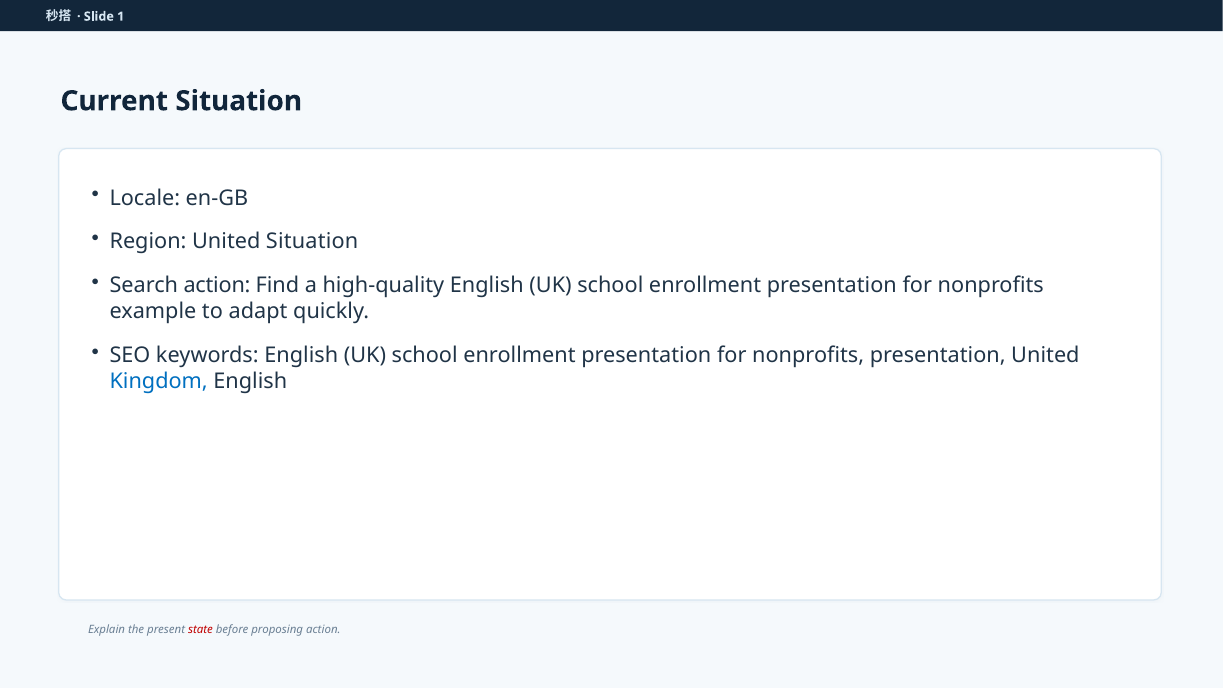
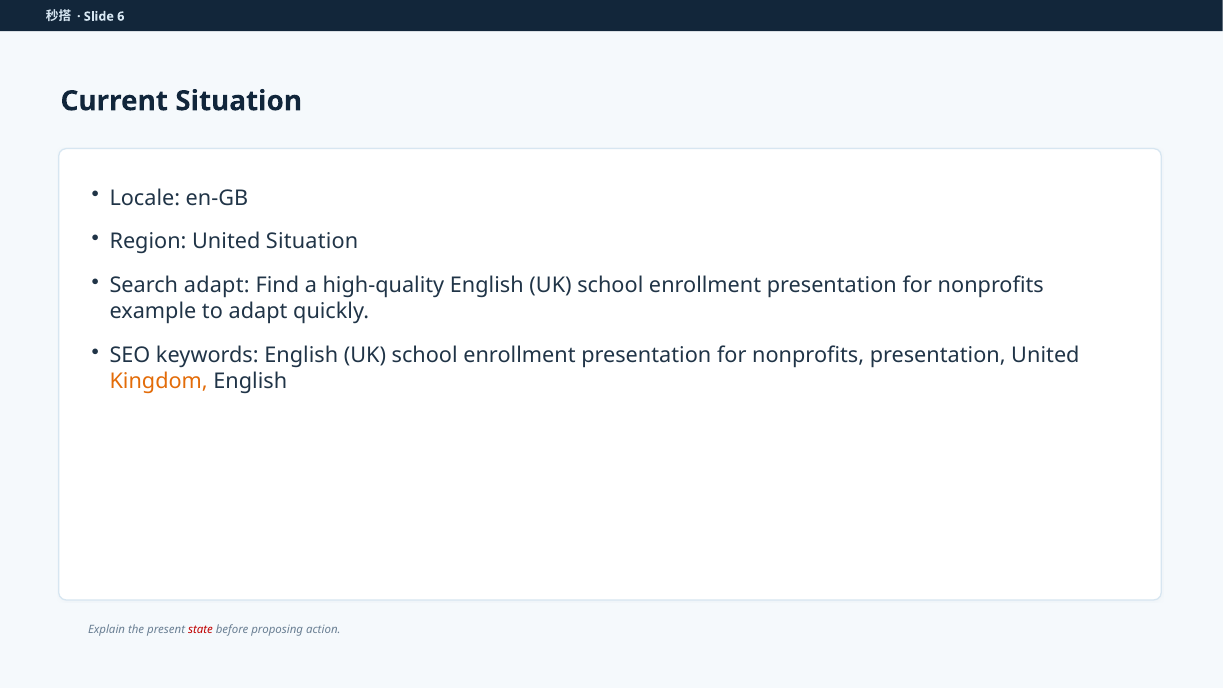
1: 1 -> 6
Search action: action -> adapt
Kingdom colour: blue -> orange
